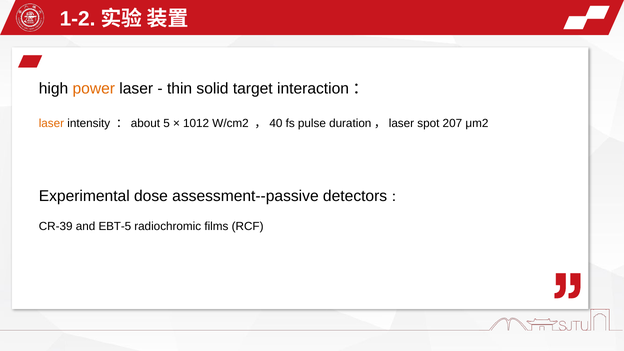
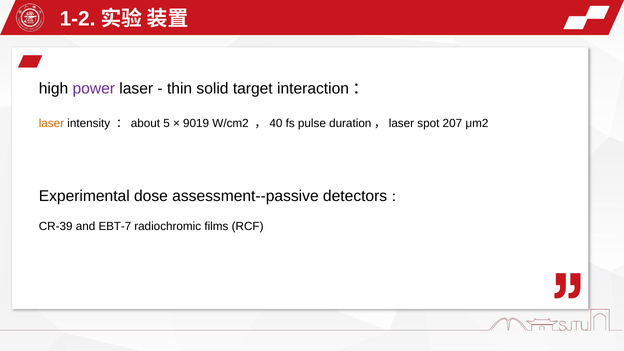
power colour: orange -> purple
1012: 1012 -> 9019
EBT-5: EBT-5 -> EBT-7
